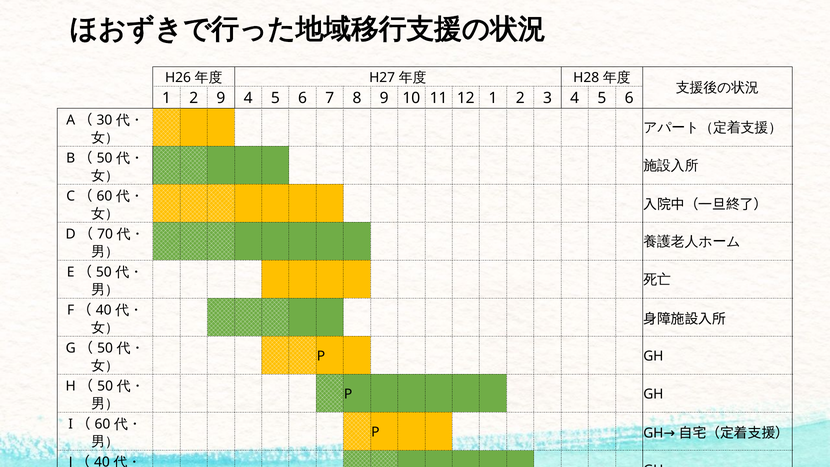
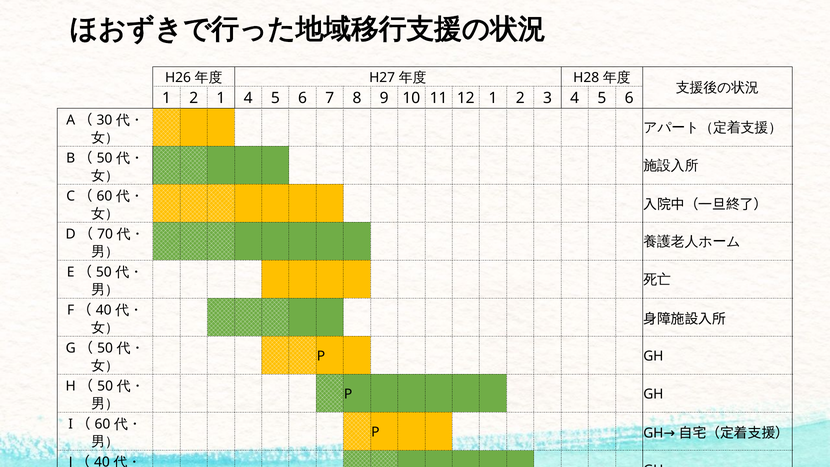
2 9: 9 -> 1
